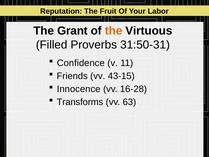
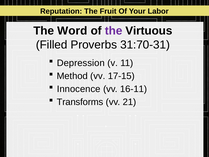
Grant: Grant -> Word
the at (114, 31) colour: orange -> purple
31:50-31: 31:50-31 -> 31:70-31
Confidence: Confidence -> Depression
Friends: Friends -> Method
43-15: 43-15 -> 17-15
16-28: 16-28 -> 16-11
63: 63 -> 21
